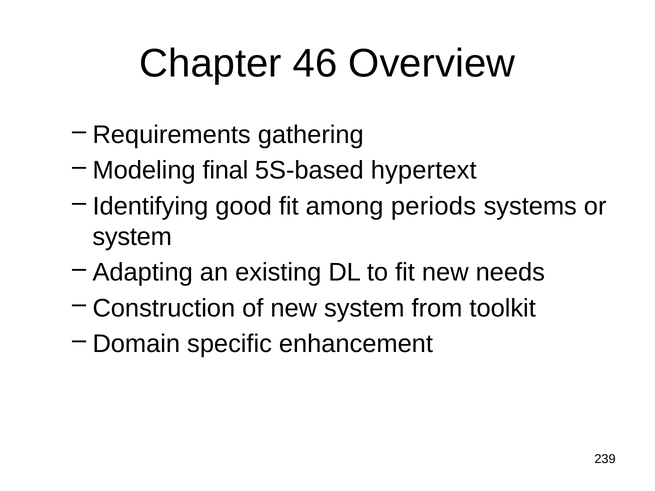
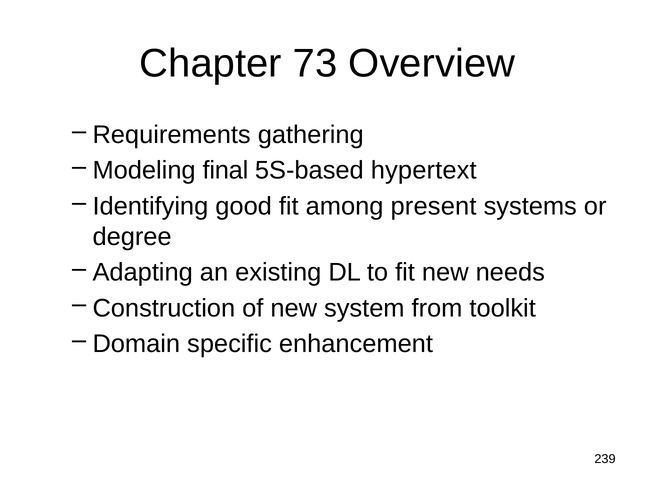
46: 46 -> 73
periods: periods -> present
system at (132, 237): system -> degree
